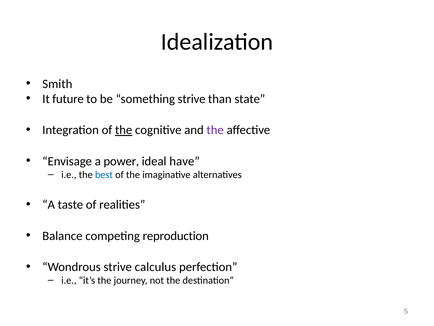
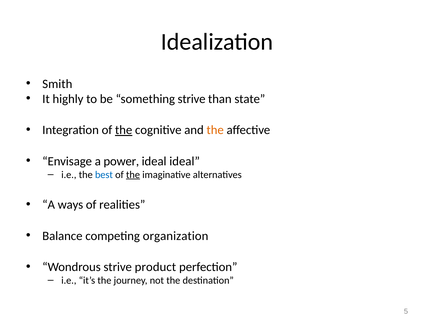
future: future -> highly
the at (215, 130) colour: purple -> orange
ideal have: have -> ideal
the at (133, 174) underline: none -> present
taste: taste -> ways
reproduction: reproduction -> organization
calculus: calculus -> product
